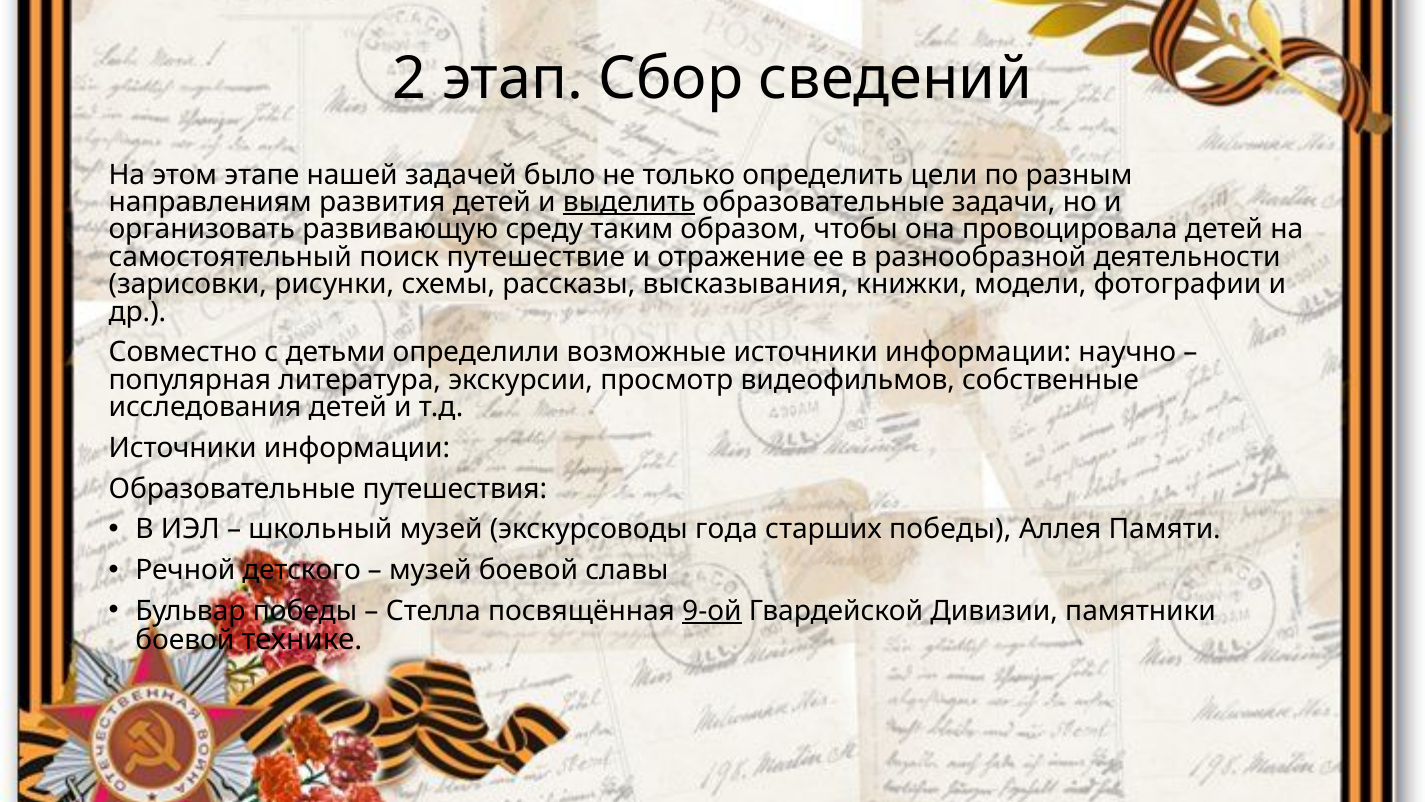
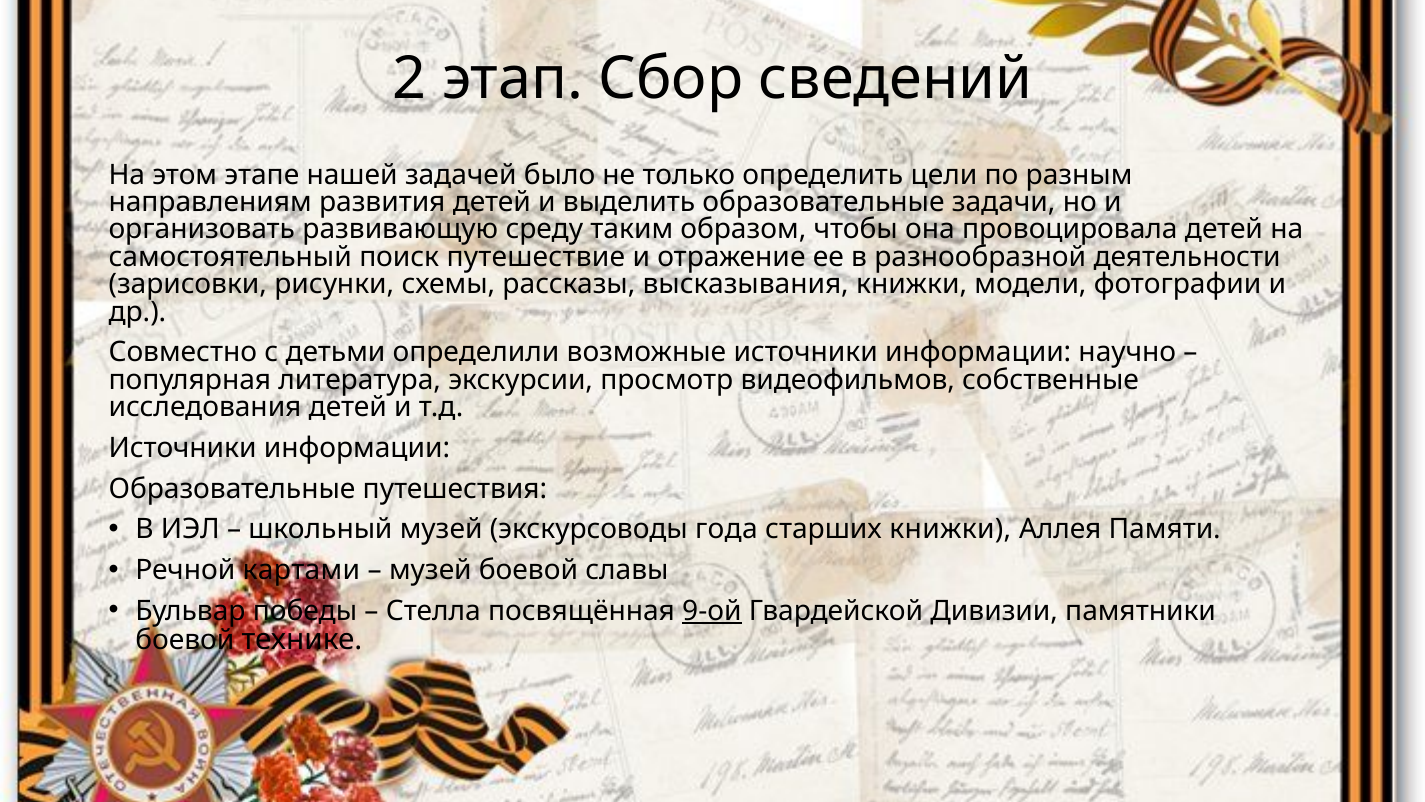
выделить underline: present -> none
старших победы: победы -> книжки
детского: детского -> картами
